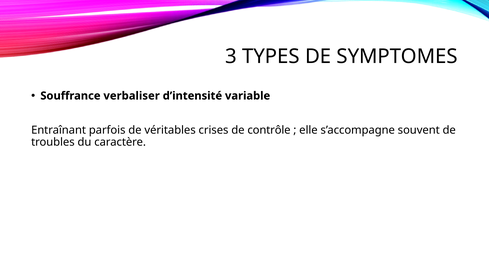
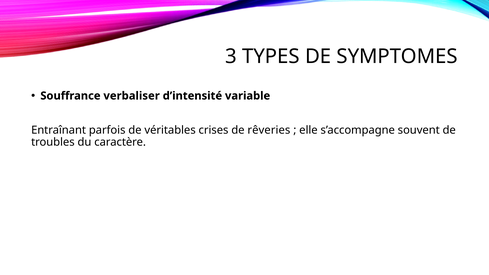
contrôle: contrôle -> rêveries
